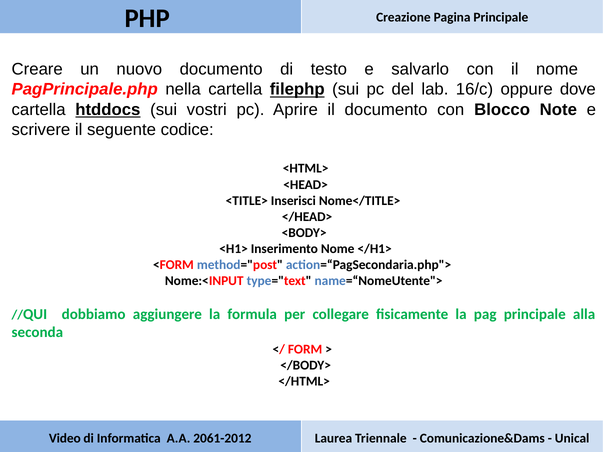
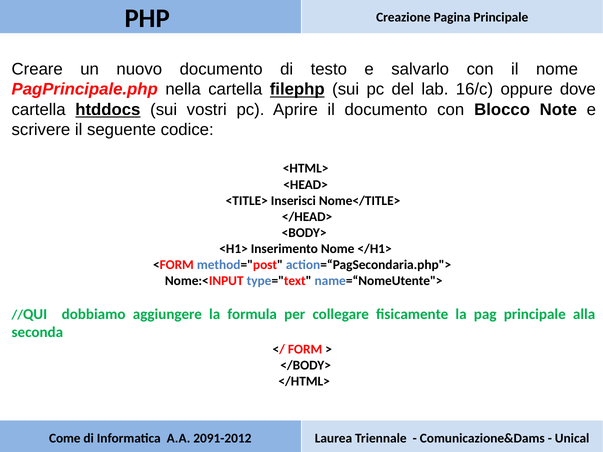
Video: Video -> Come
2061-2012: 2061-2012 -> 2091-2012
